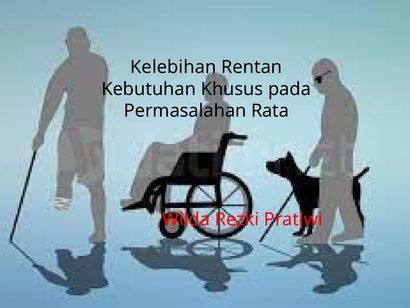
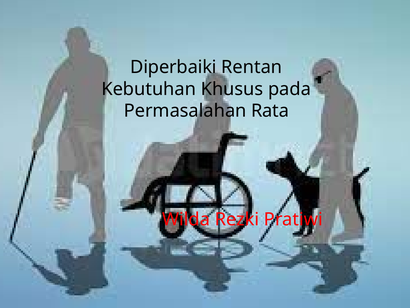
Kelebihan: Kelebihan -> Diperbaiki
